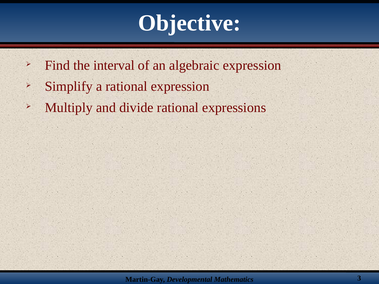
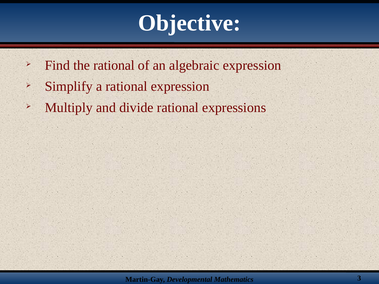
the interval: interval -> rational
